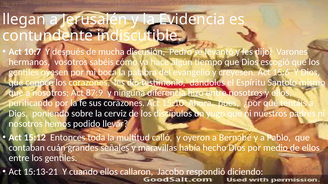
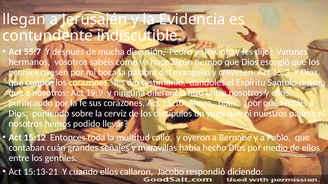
10:7: 10:7 -> 55:7
15:6: 15:6 -> 15:3
87:9: 87:9 -> 19:9
